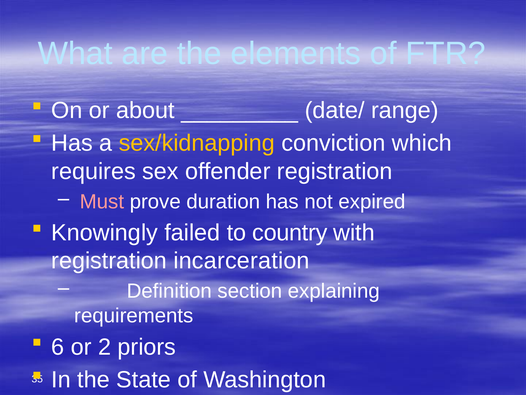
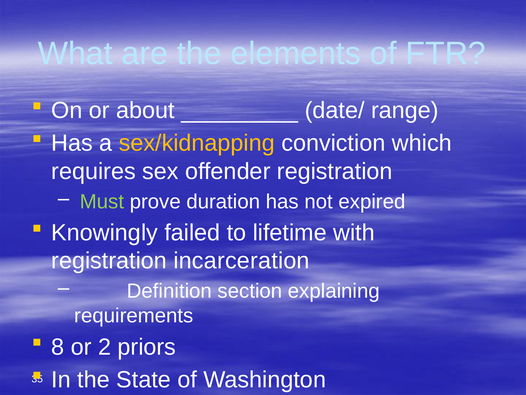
Must colour: pink -> light green
country: country -> lifetime
6: 6 -> 8
